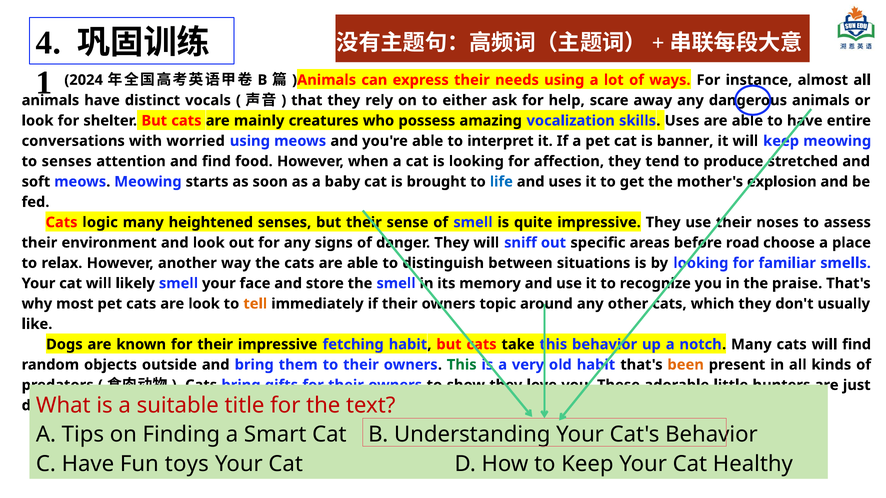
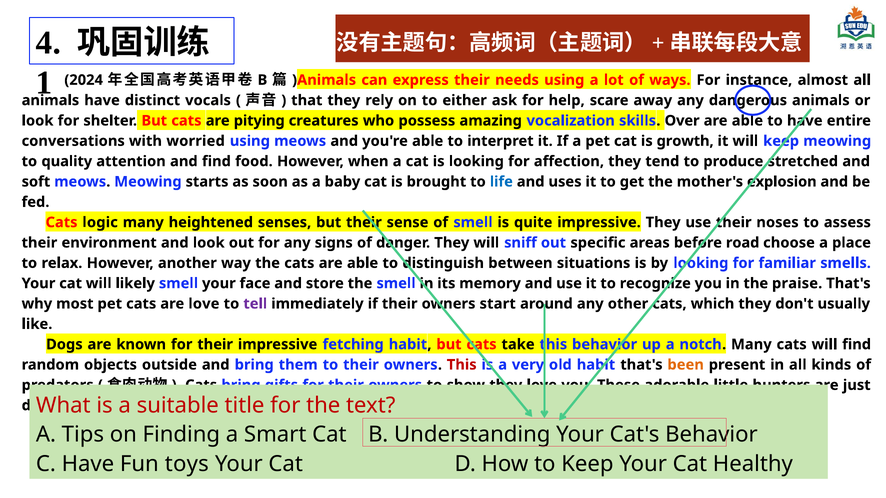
mainly: mainly -> pitying
skills Uses: Uses -> Over
banner: banner -> growth
to senses: senses -> quality
are look: look -> love
tell colour: orange -> purple
topic: topic -> start
This at (462, 365) colour: green -> red
